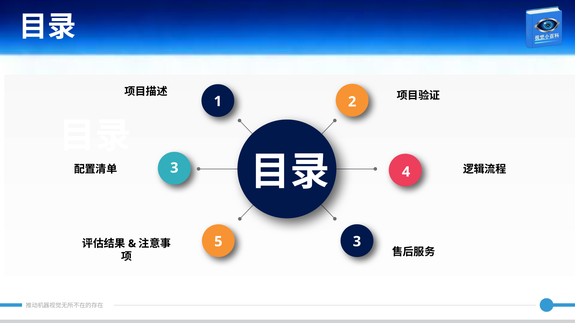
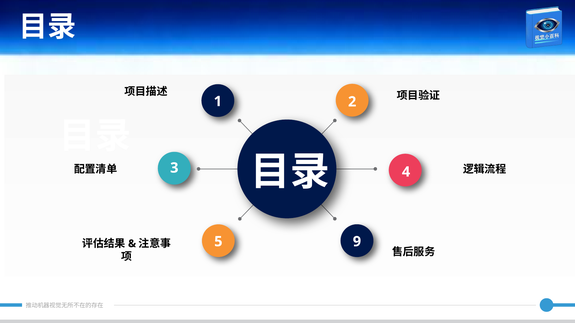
5 3: 3 -> 9
